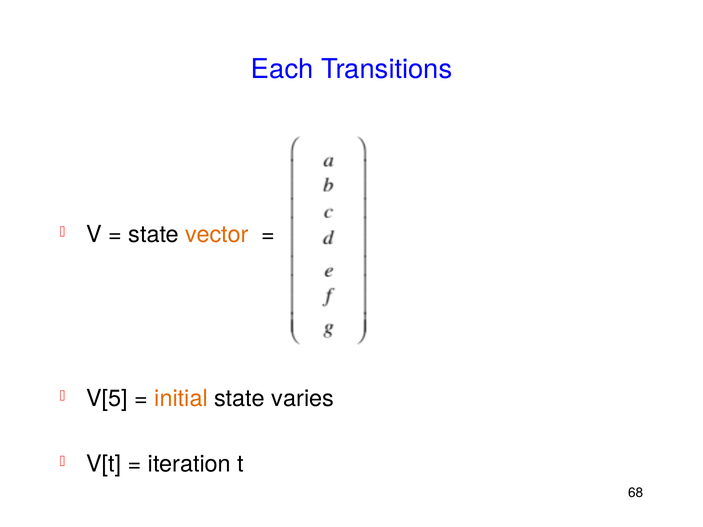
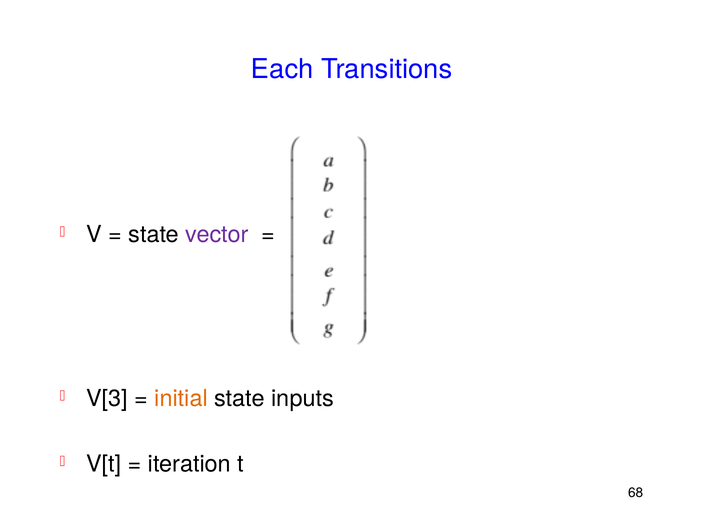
vector colour: orange -> purple
V[5: V[5 -> V[3
varies: varies -> inputs
